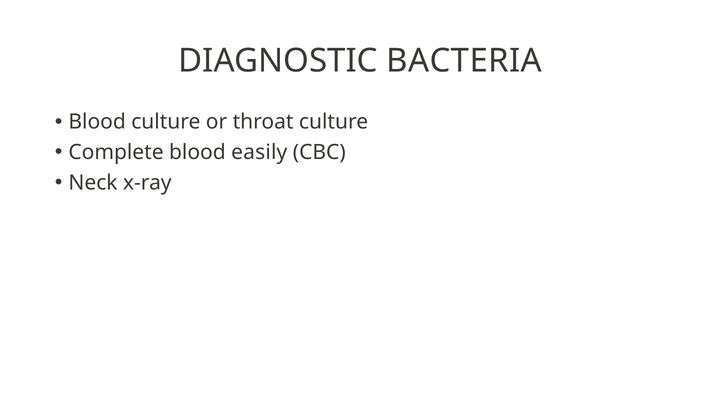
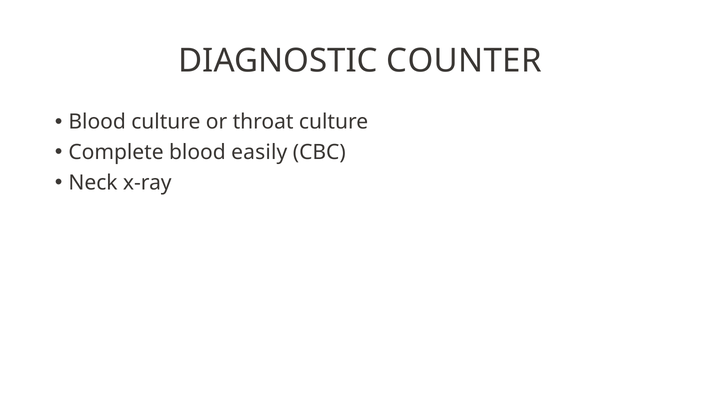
BACTERIA: BACTERIA -> COUNTER
